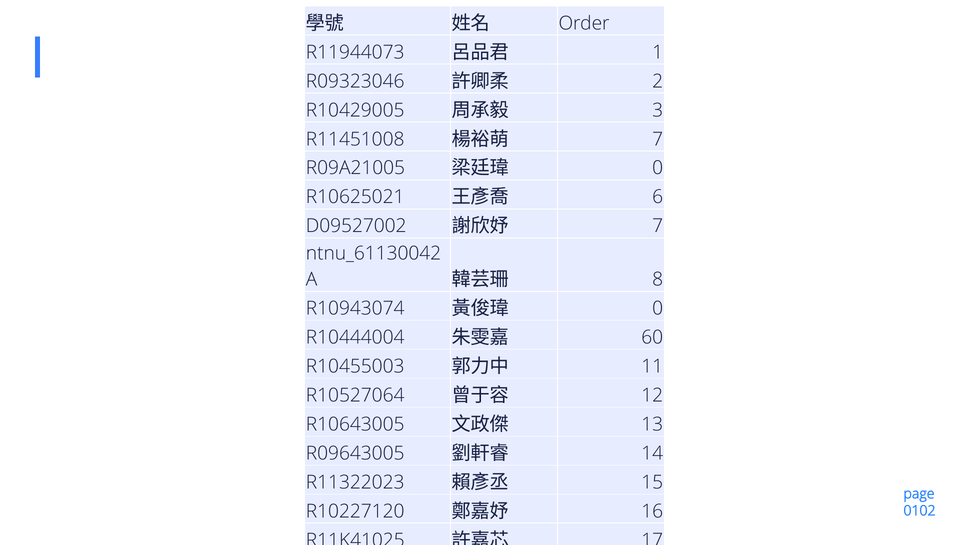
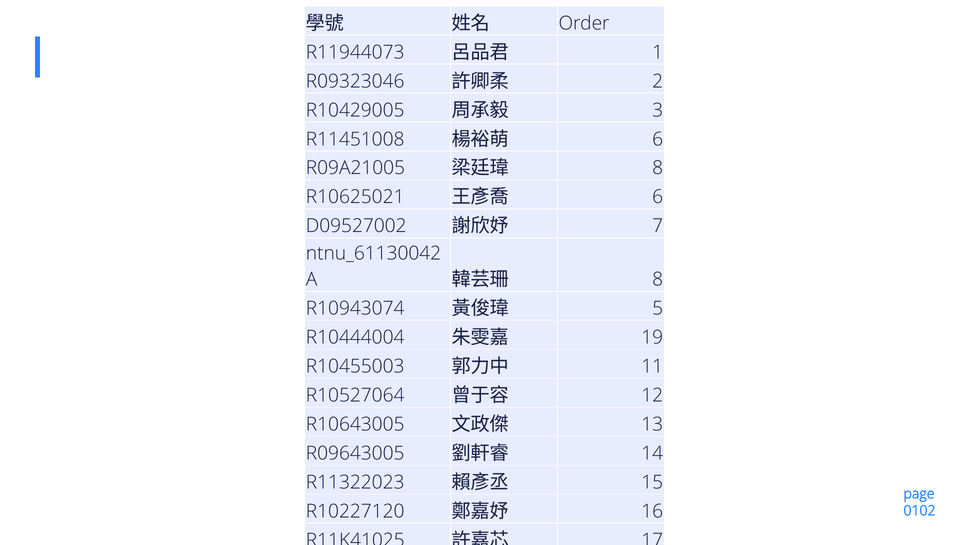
7 at (658, 139): 7 -> 6
0 at (658, 168): 0 -> 8
0 at (658, 308): 0 -> 5
60 at (652, 337): 60 -> 19
